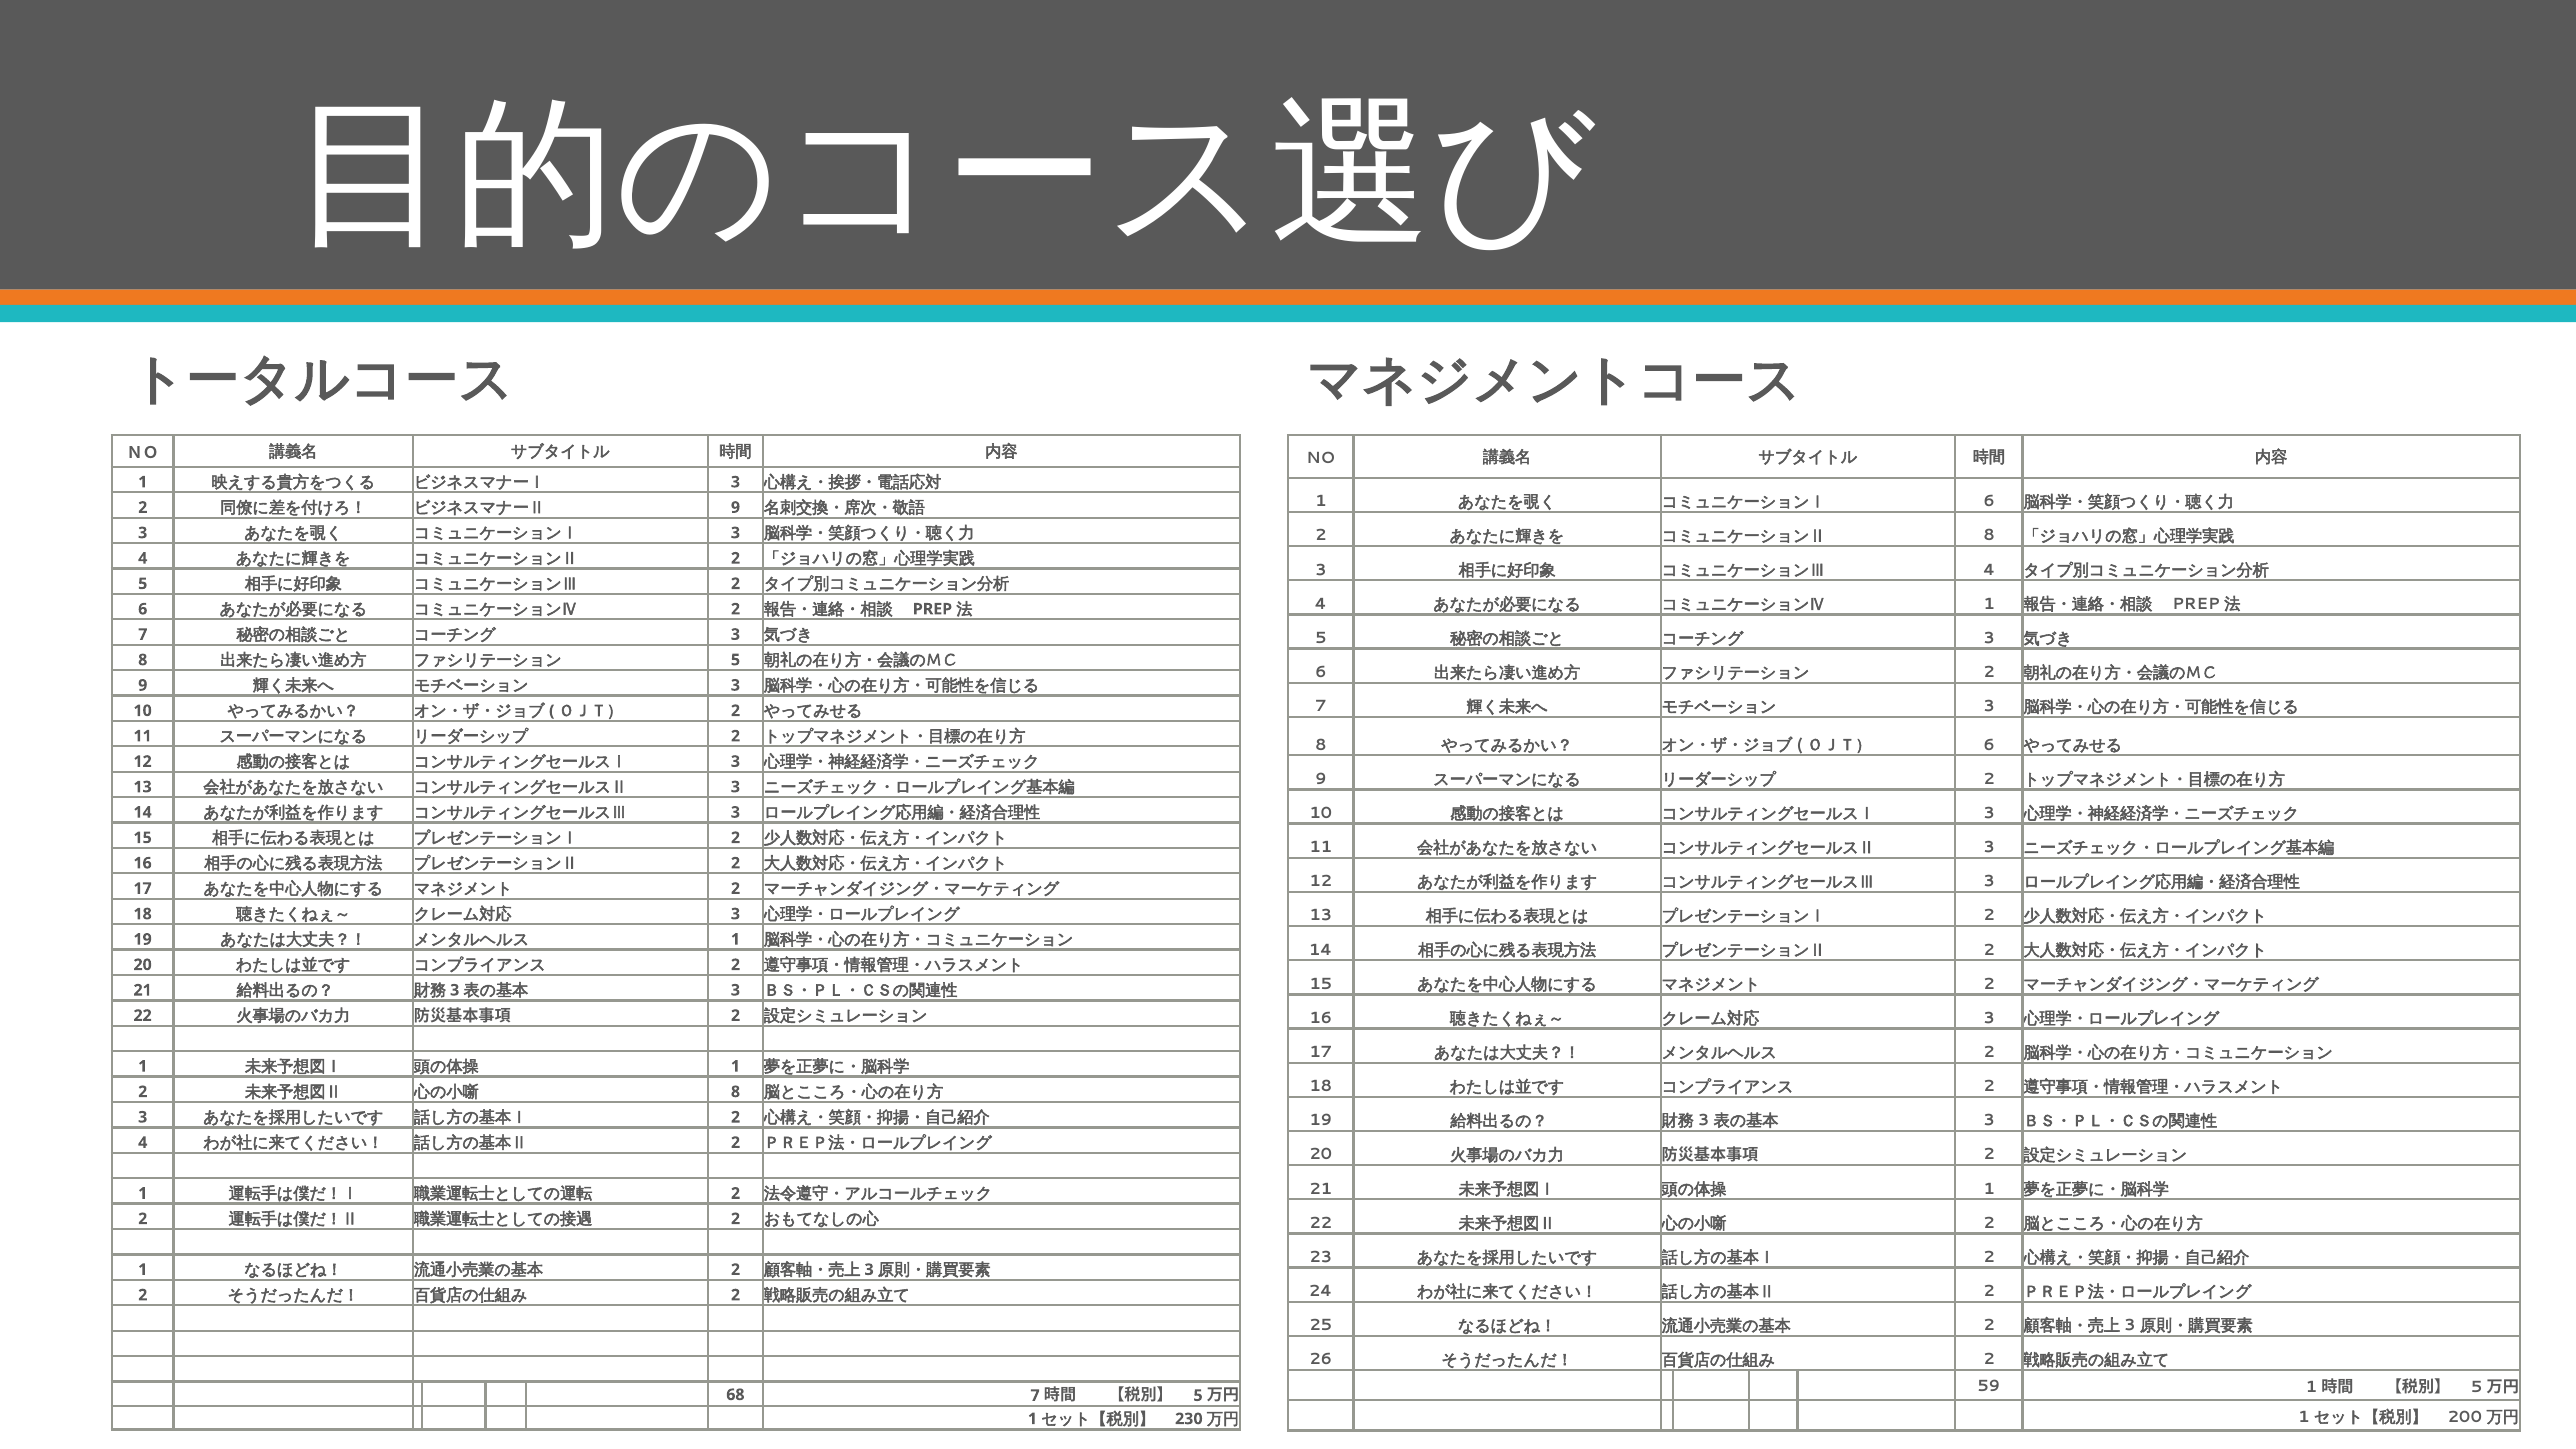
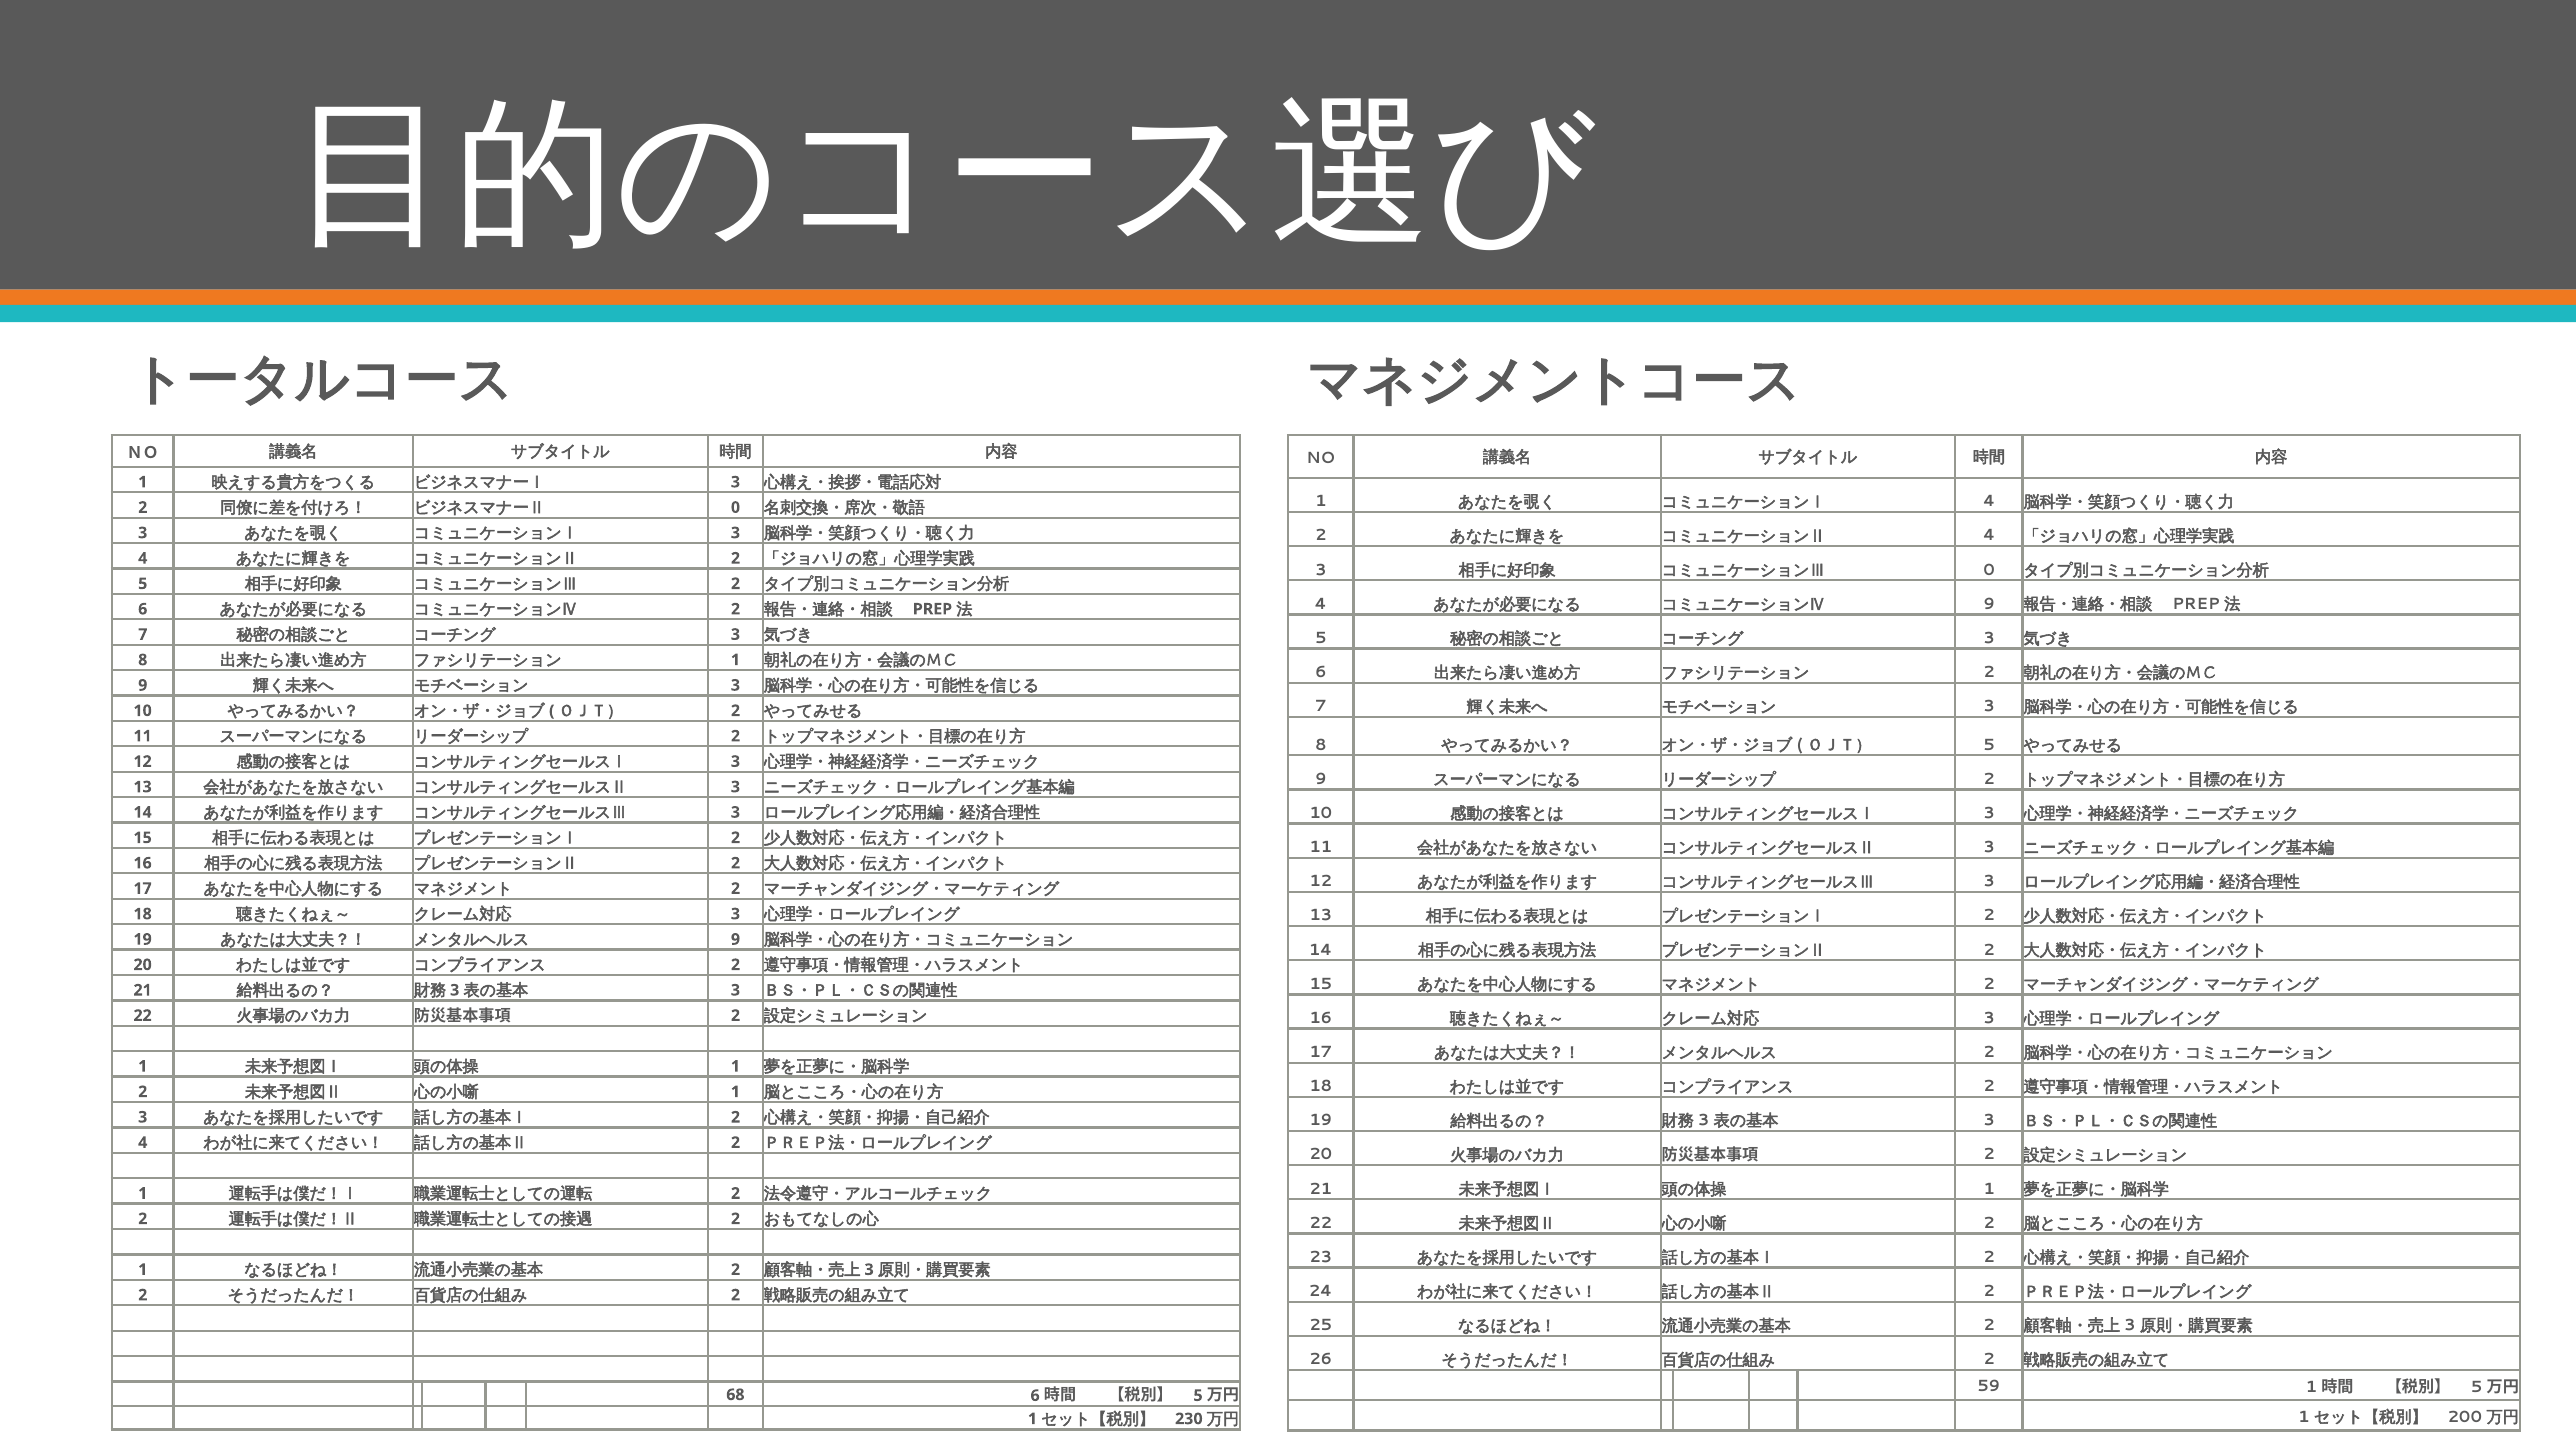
6 at (1989, 501): 6 -> 4
9 at (735, 507): 9 -> 0
8 at (1989, 536): 8 -> 4
4 at (1989, 570): 4 -> 0
1 at (1989, 604): 1 -> 9
5 at (735, 660): 5 -> 1
6 at (1989, 745): 6 -> 5
1 at (735, 939): 1 -> 9
8 at (735, 1092): 8 -> 1
68 7: 7 -> 6
